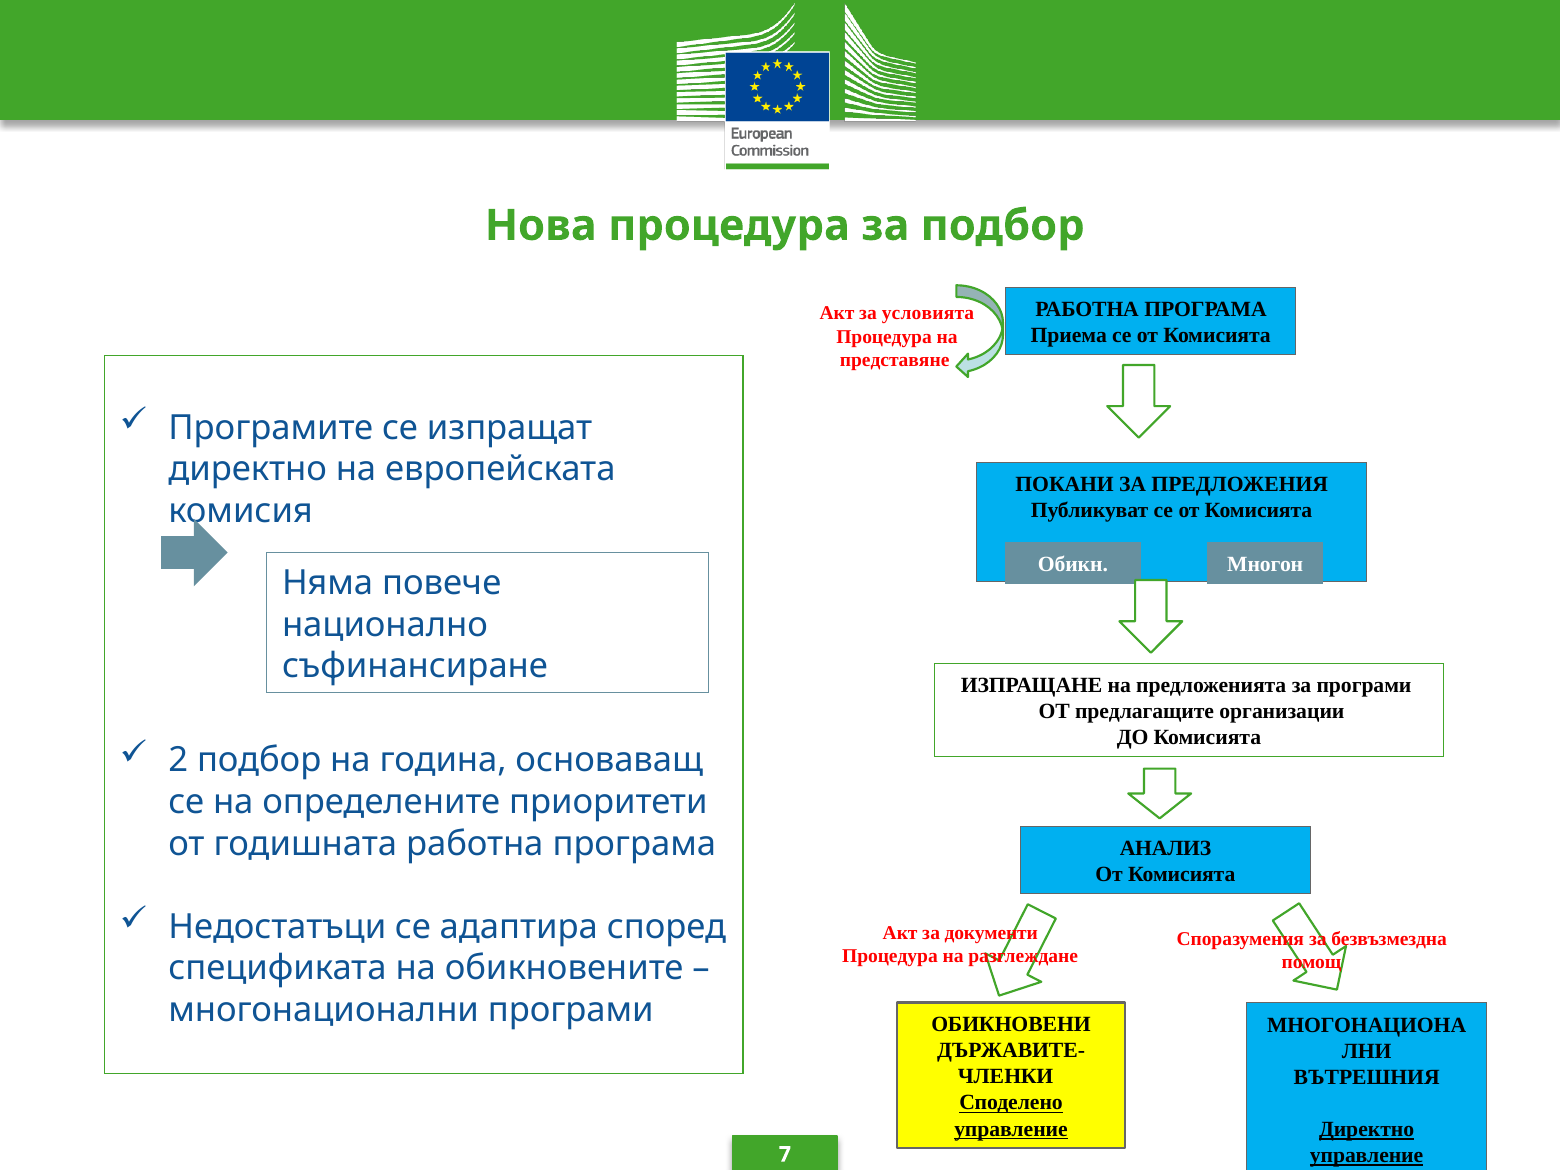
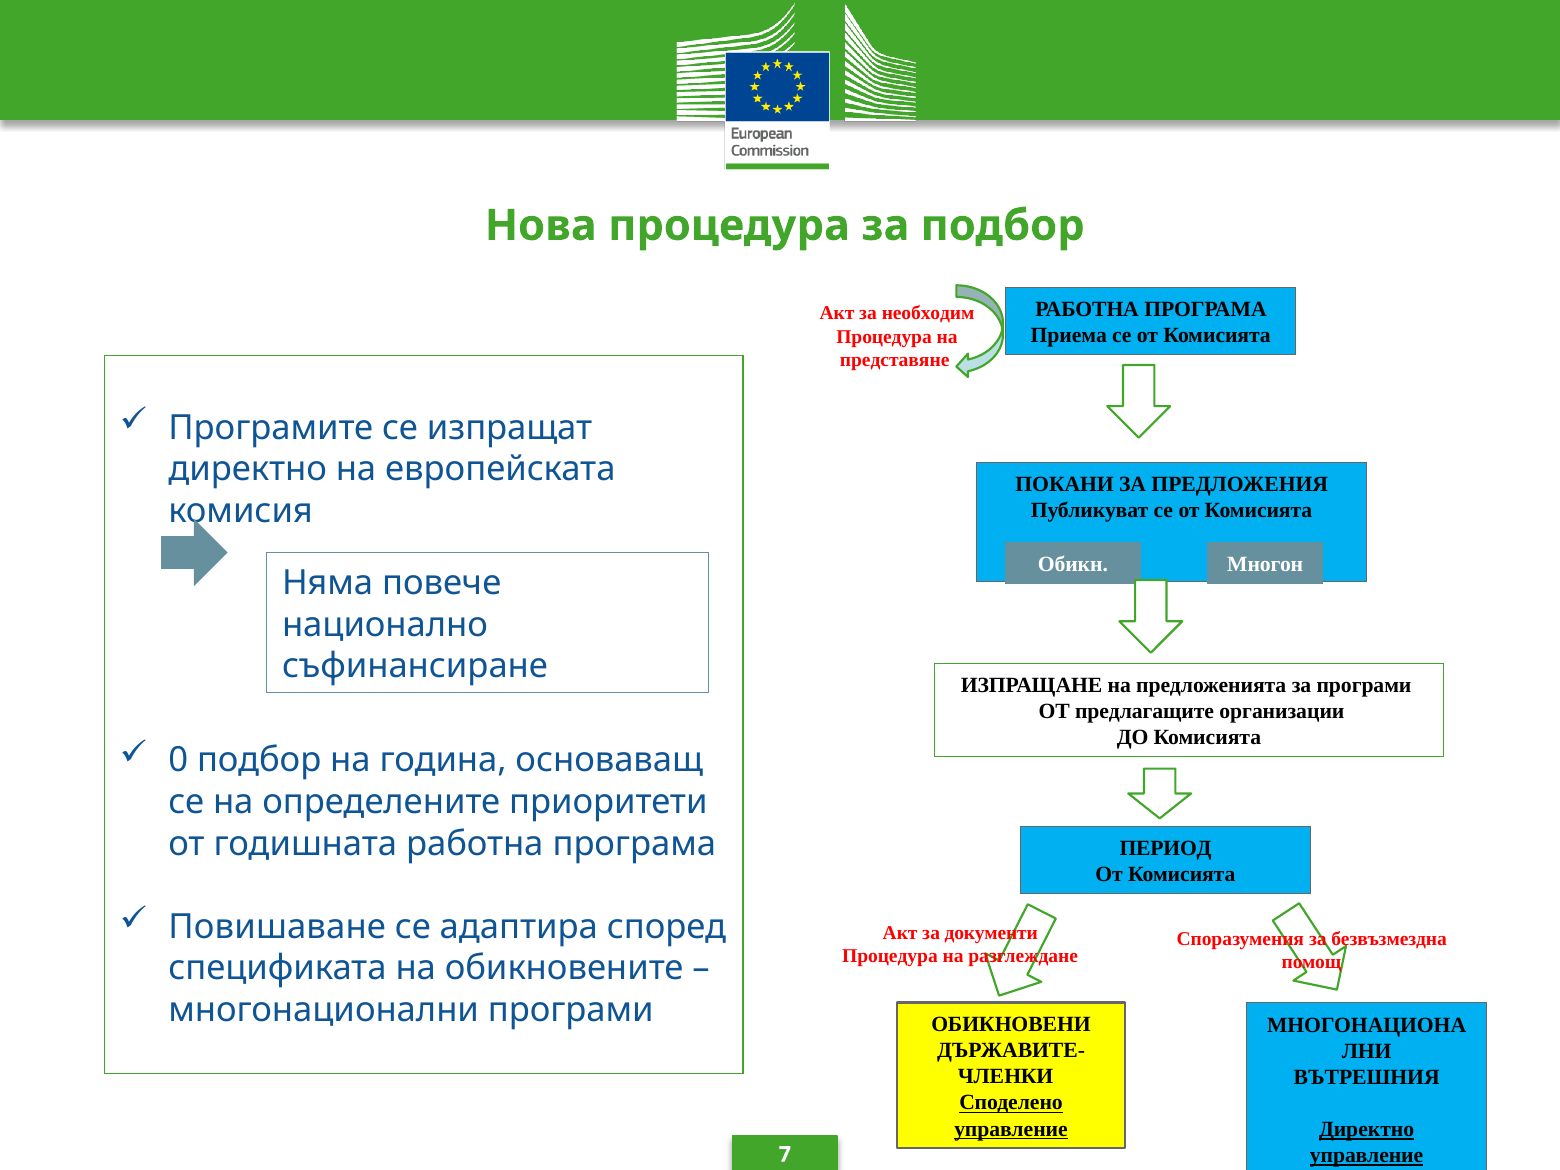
условията: условията -> необходим
2: 2 -> 0
АНАЛИЗ: АНАЛИЗ -> ПЕРИОД
Недостатъци: Недостатъци -> Повишаване
